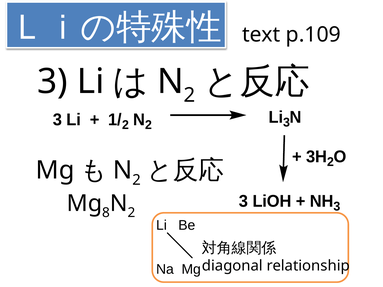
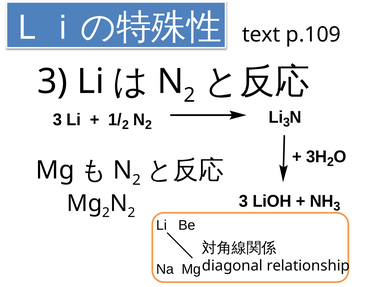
8 at (106, 213): 8 -> 2
